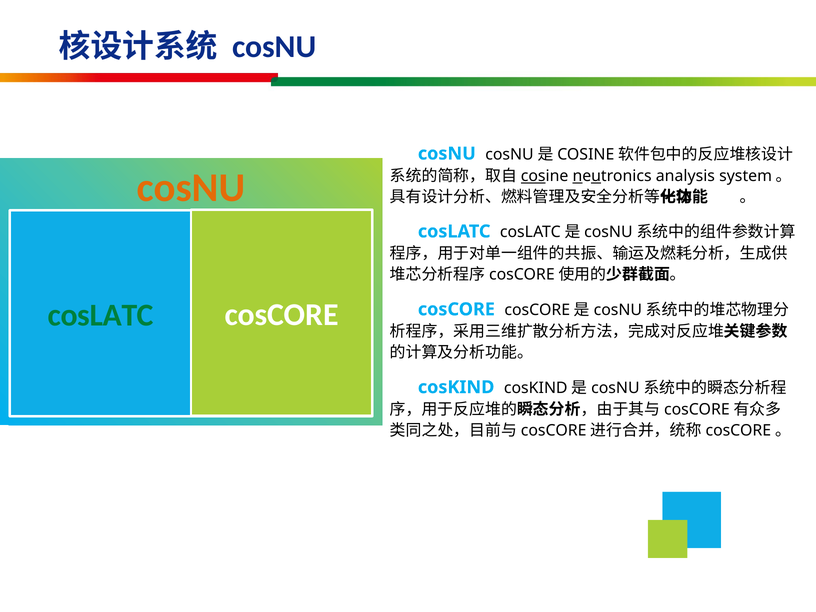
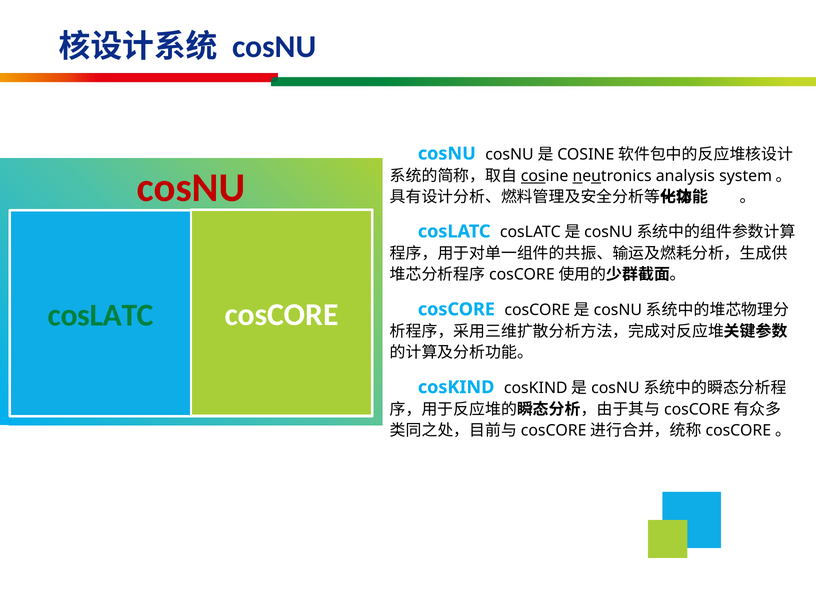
cosNU at (191, 188) colour: orange -> red
